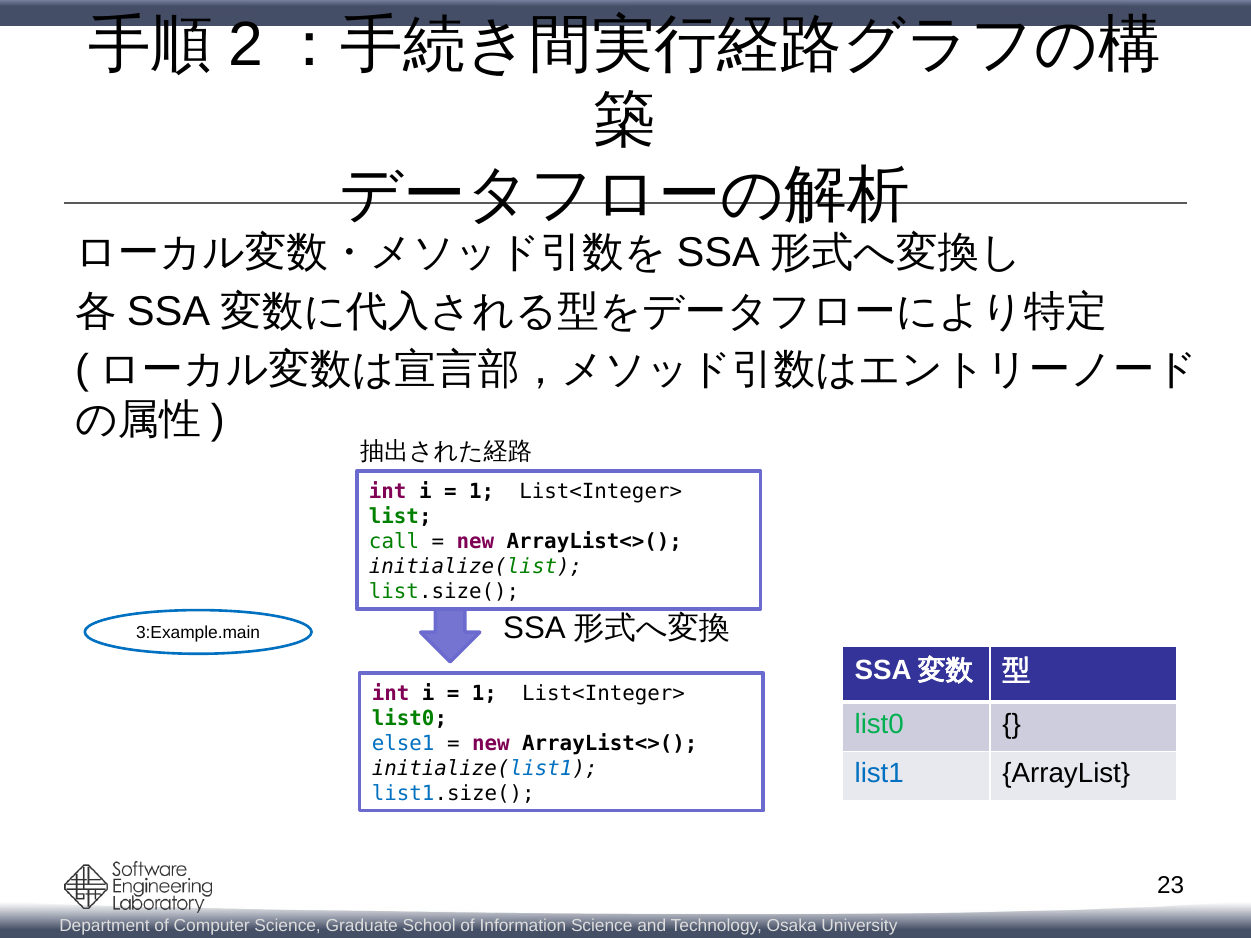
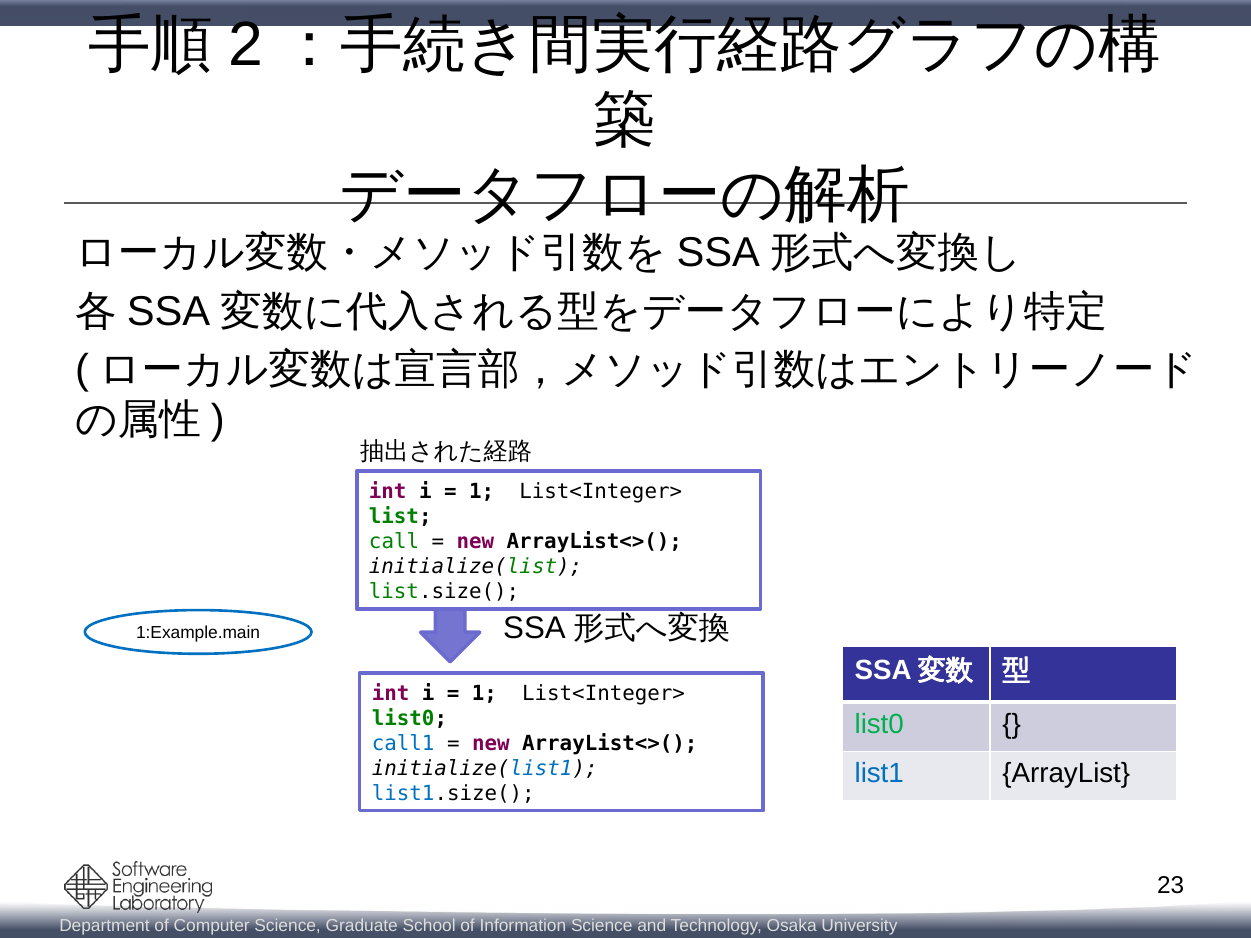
3:Example.main: 3:Example.main -> 1:Example.main
else1: else1 -> call1
